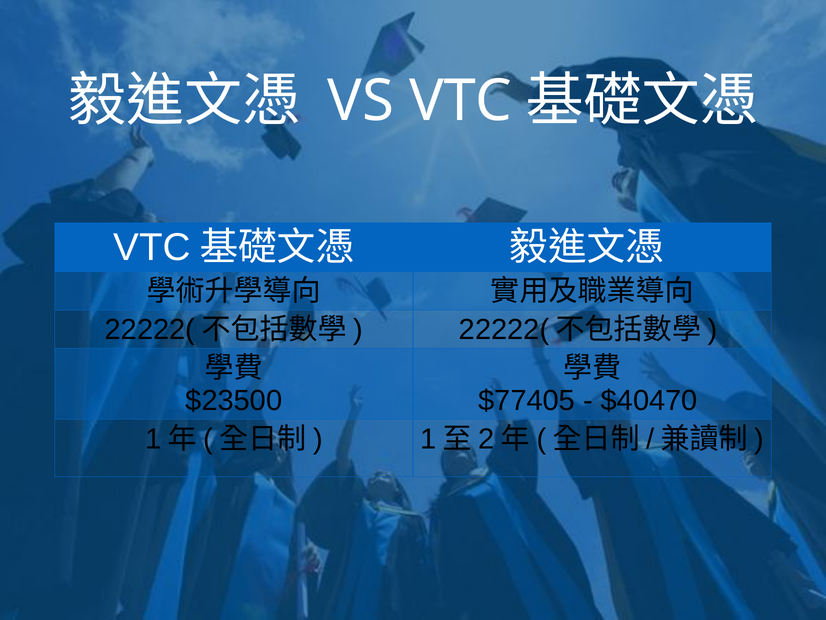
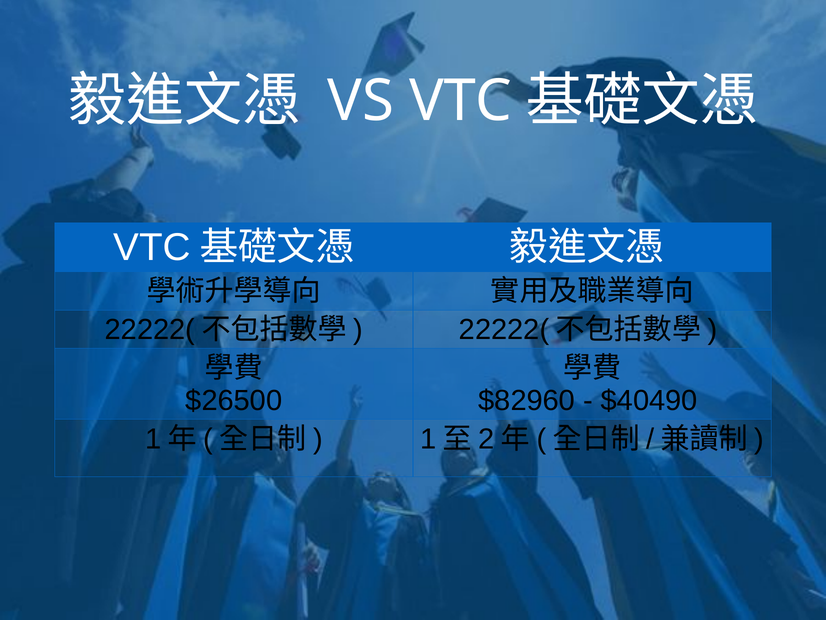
$23500: $23500 -> $26500
$77405: $77405 -> $82960
$40470: $40470 -> $40490
